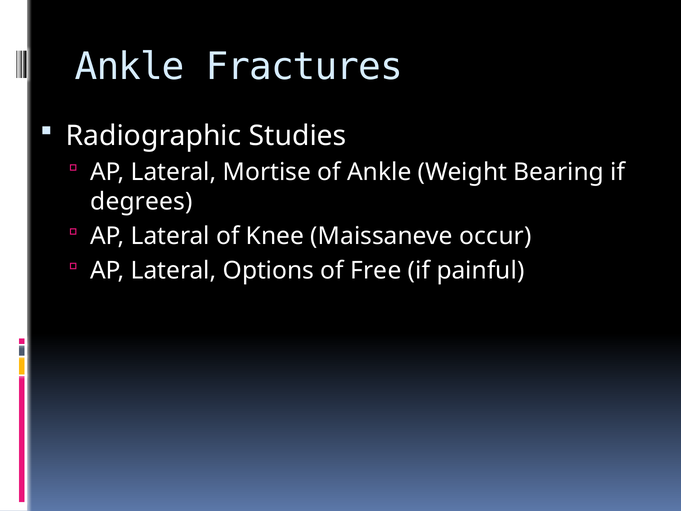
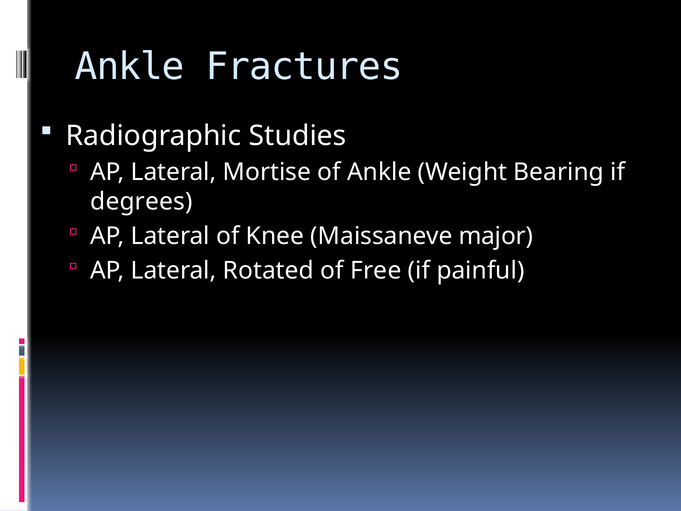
occur: occur -> major
Options: Options -> Rotated
